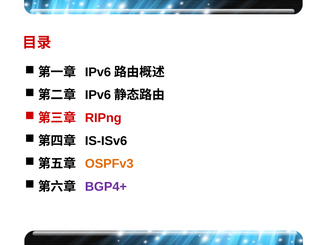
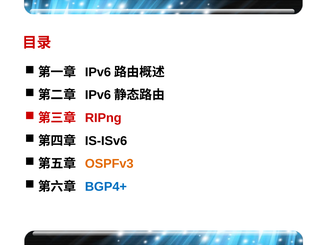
BGP4+ colour: purple -> blue
